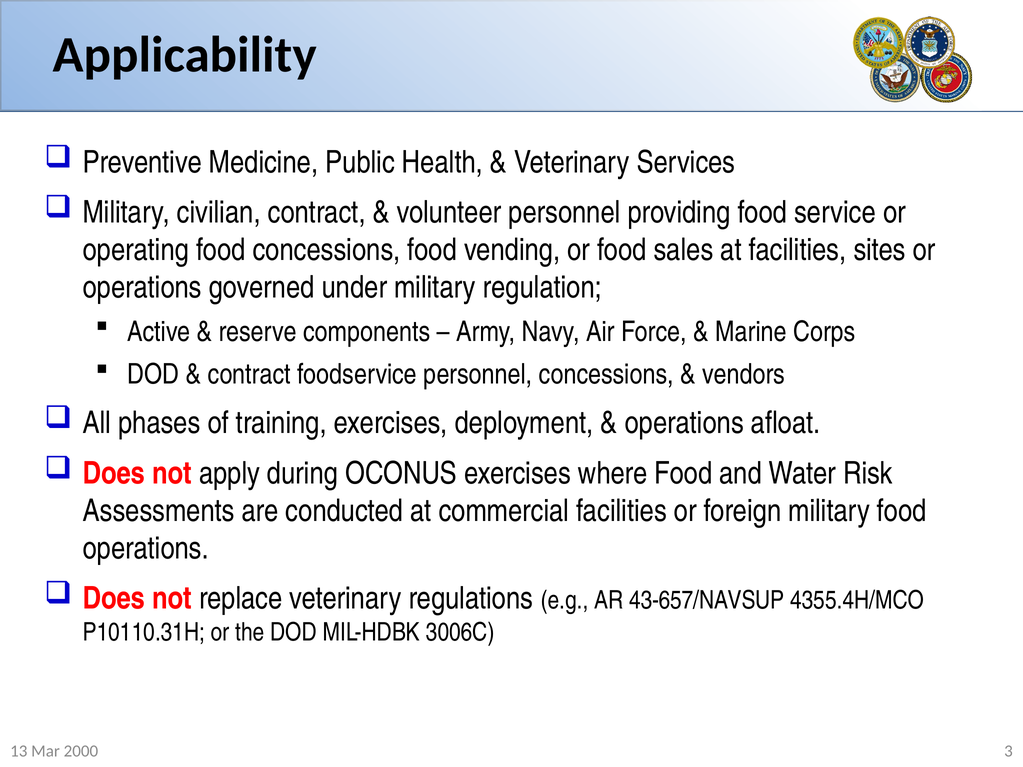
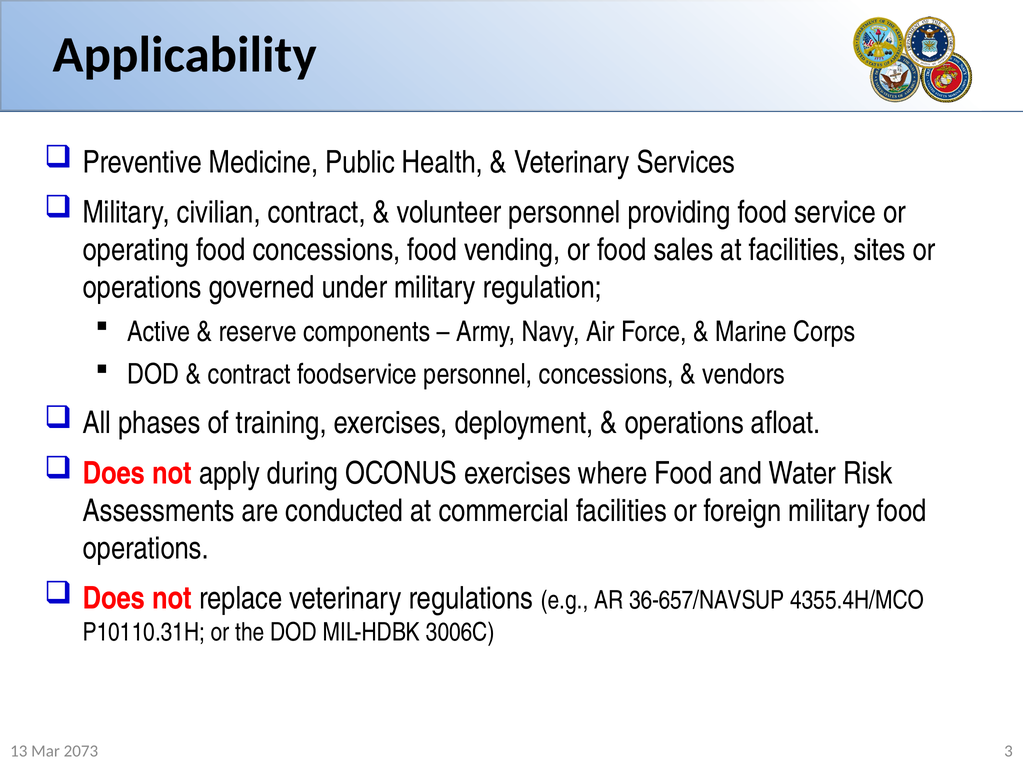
43-657/NAVSUP: 43-657/NAVSUP -> 36-657/NAVSUP
2000: 2000 -> 2073
